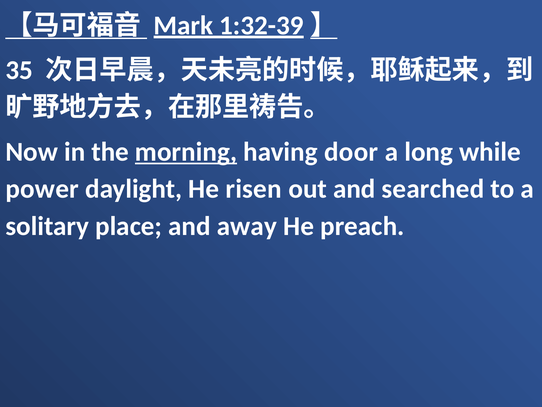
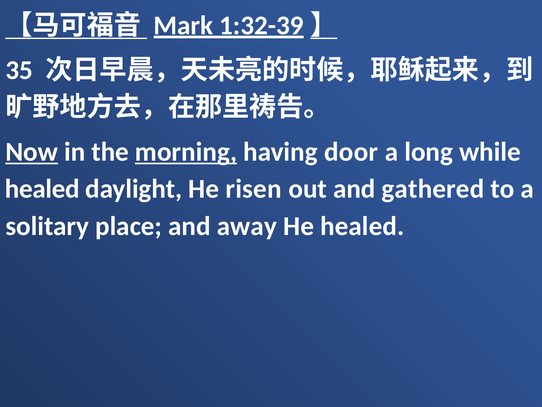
Now underline: none -> present
power at (42, 189): power -> healed
searched: searched -> gathered
He preach: preach -> healed
